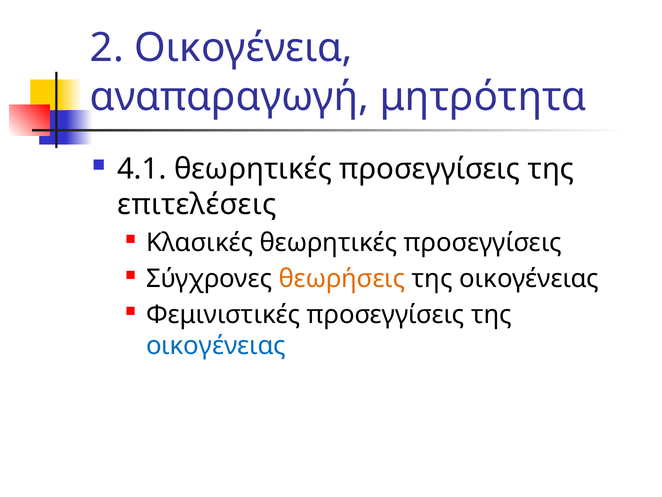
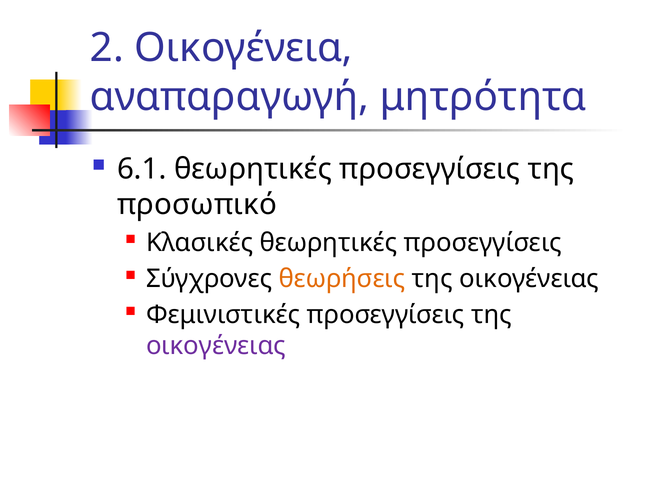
4.1: 4.1 -> 6.1
επιτελέσεις: επιτελέσεις -> προσωπικό
οικογένειας at (216, 345) colour: blue -> purple
